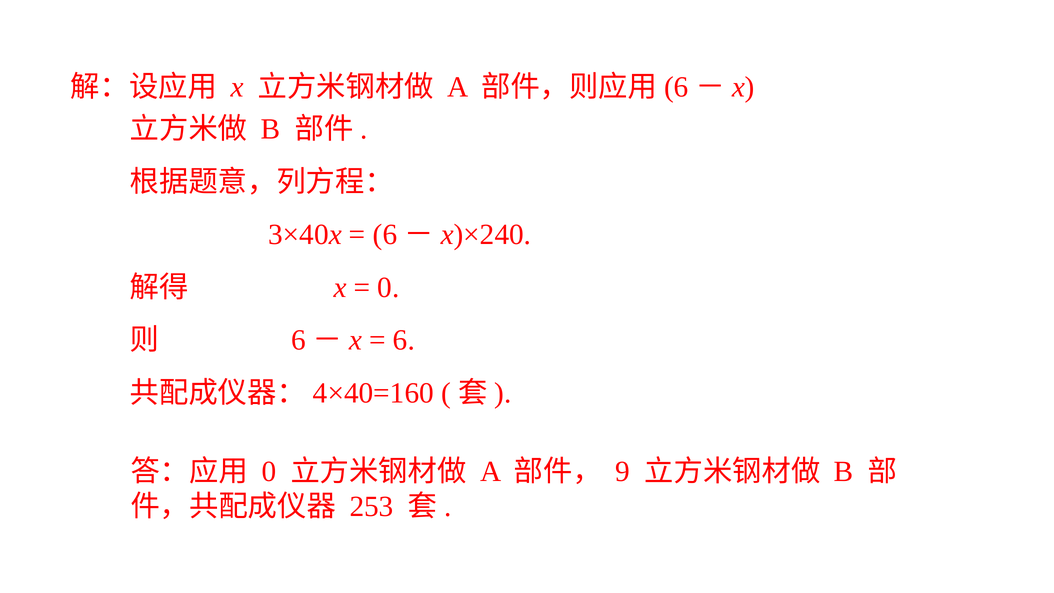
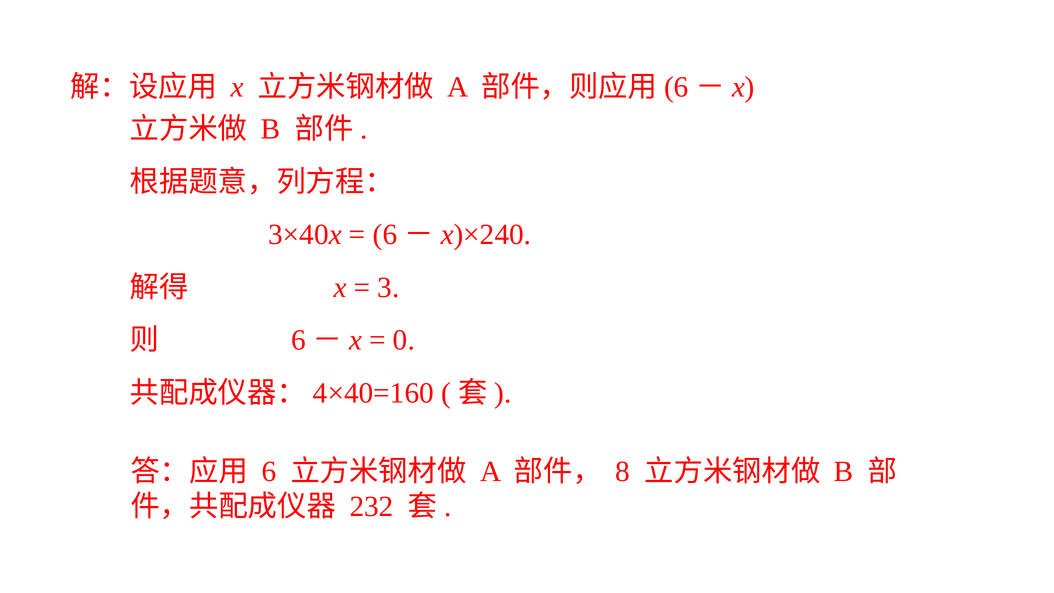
0 at (388, 287): 0 -> 3
6: 6 -> 0
0 at (269, 471): 0 -> 6
9: 9 -> 8
253: 253 -> 232
